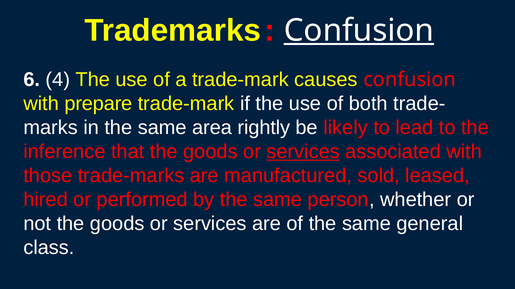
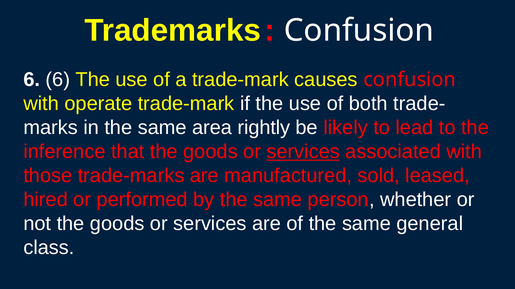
Confusion at (359, 31) underline: present -> none
6 4: 4 -> 6
prepare: prepare -> operate
